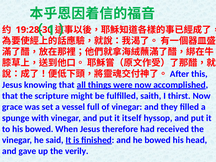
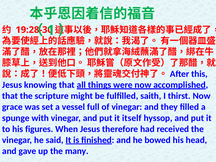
his bowed: bowed -> figures
verily: verily -> many
